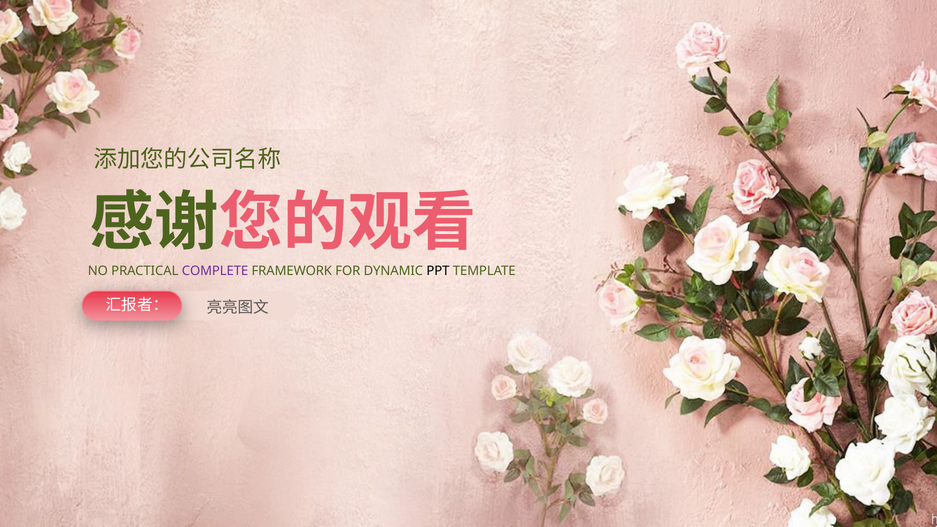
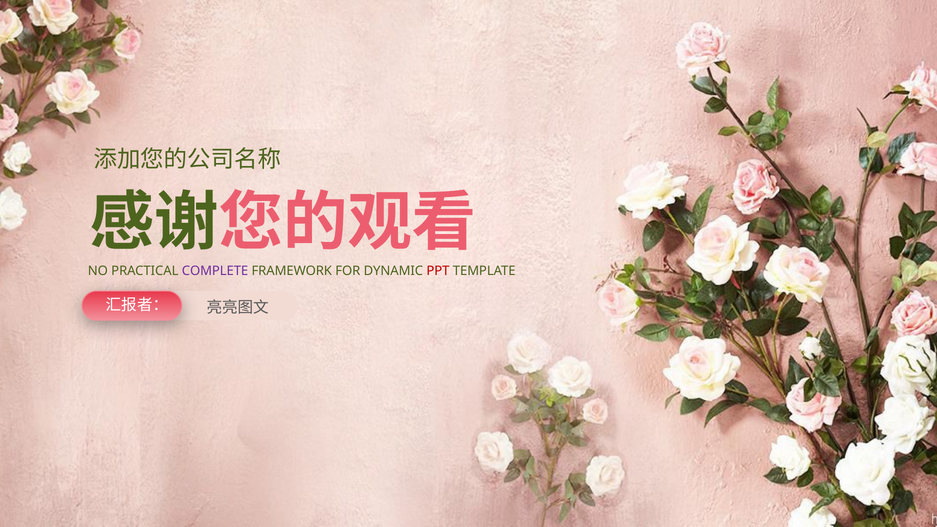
PPT colour: black -> red
